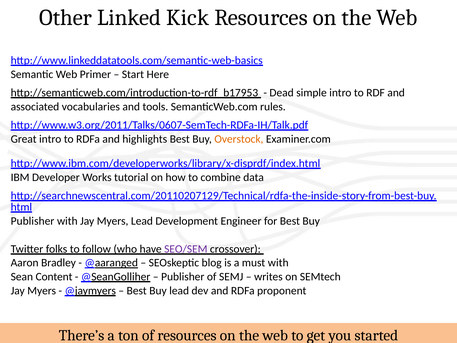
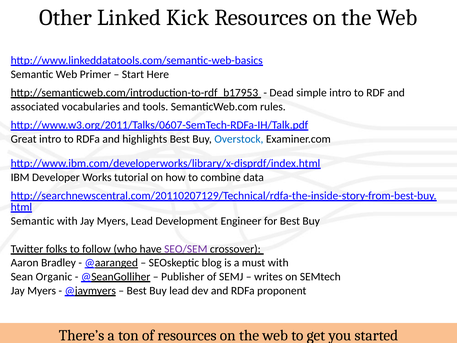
Overstock colour: orange -> blue
Publisher at (33, 221): Publisher -> Semantic
Content: Content -> Organic
